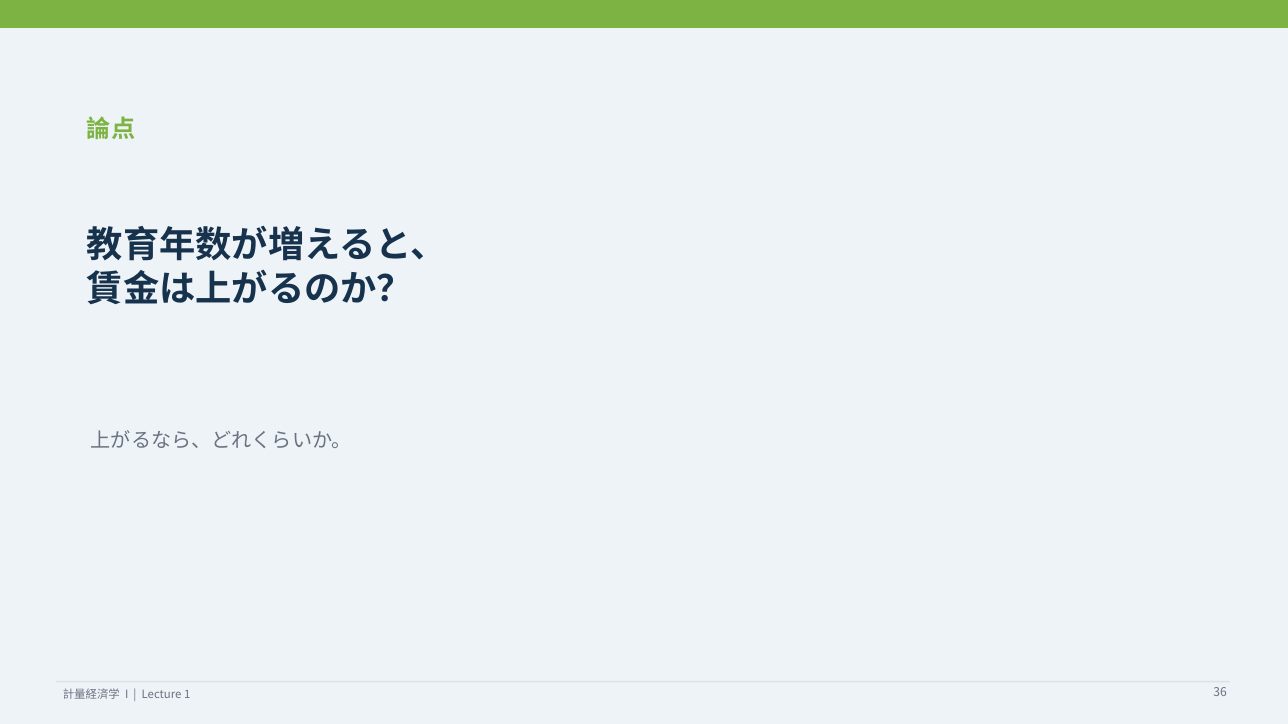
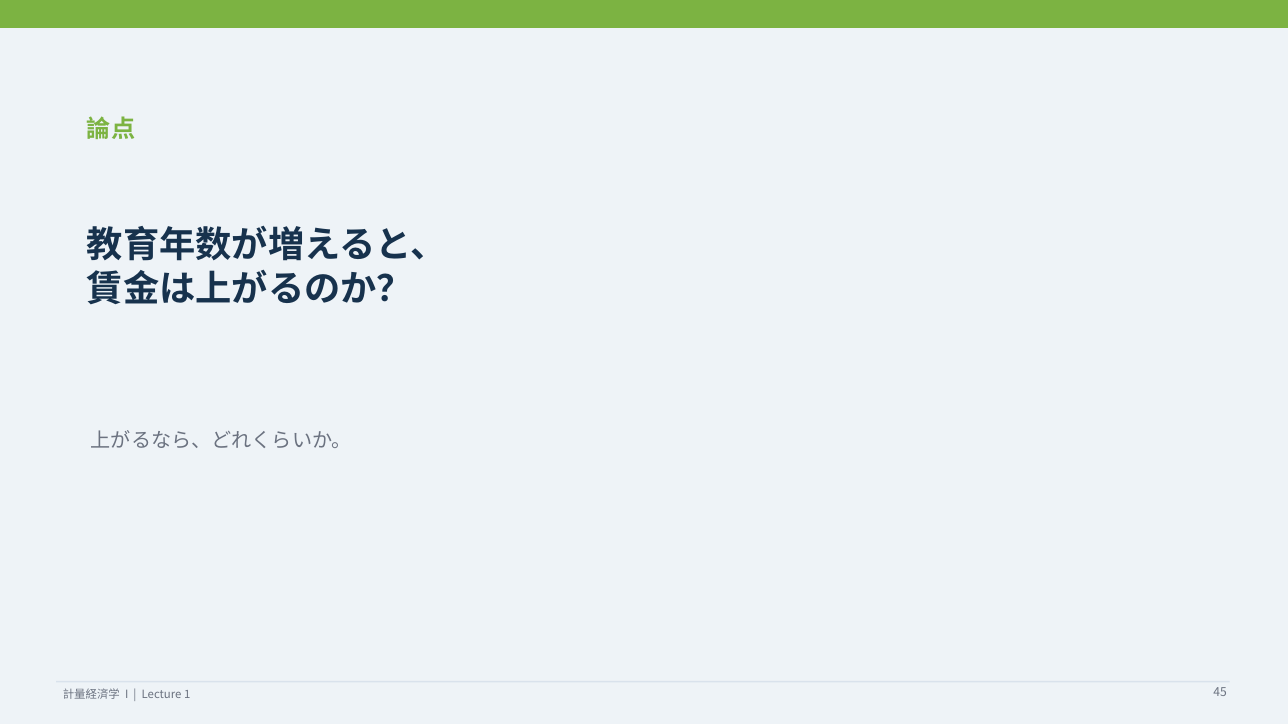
36: 36 -> 45
